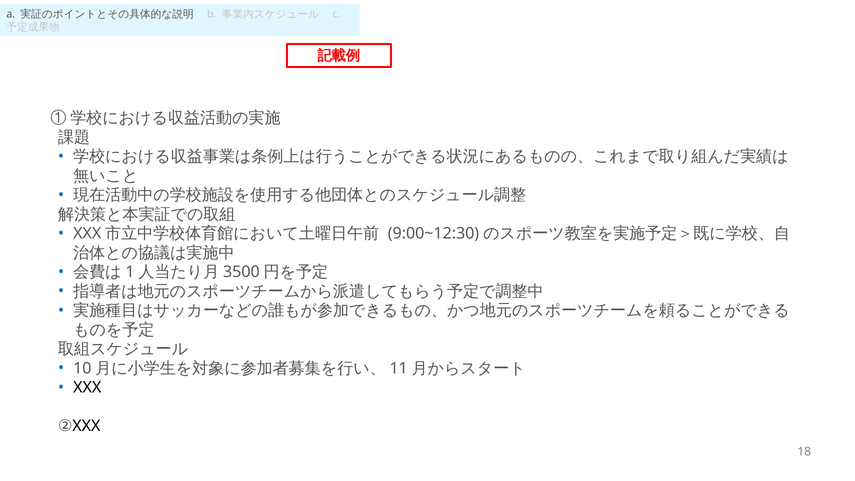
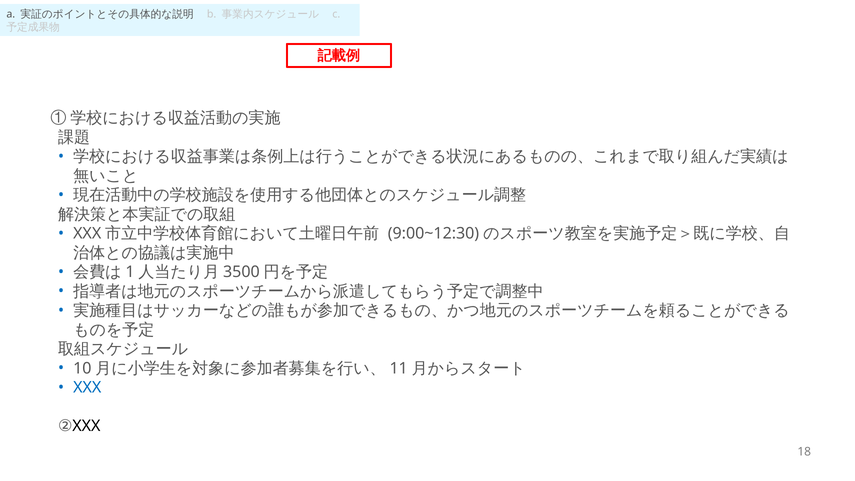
XXX at (87, 387) colour: black -> blue
